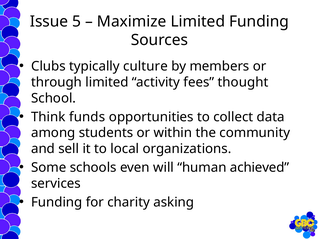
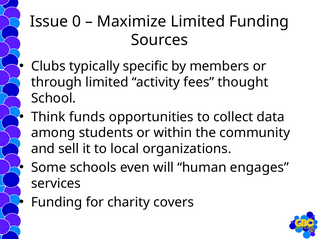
5: 5 -> 0
culture: culture -> specific
achieved: achieved -> engages
asking: asking -> covers
